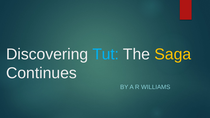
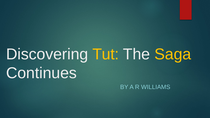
Tut colour: light blue -> yellow
